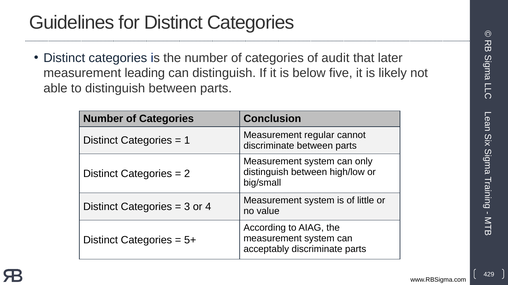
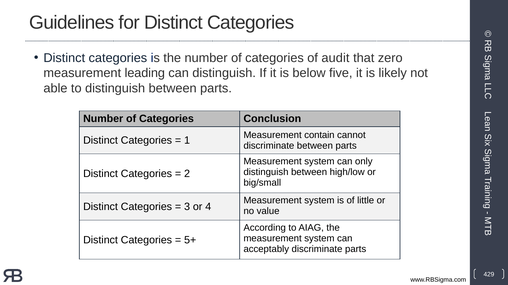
later: later -> zero
regular: regular -> contain
